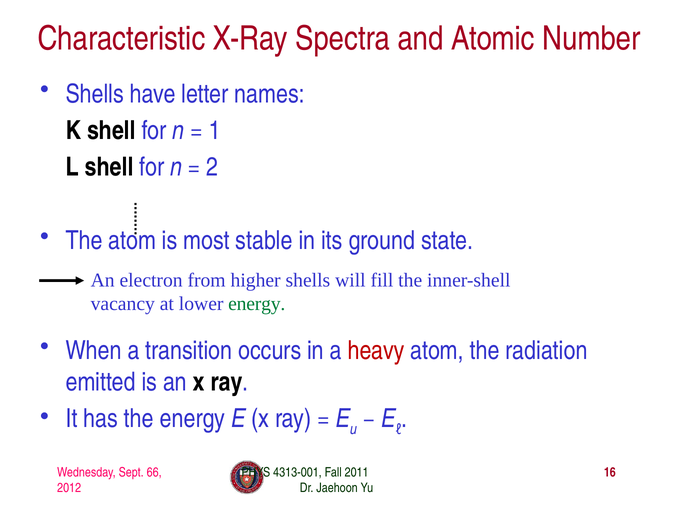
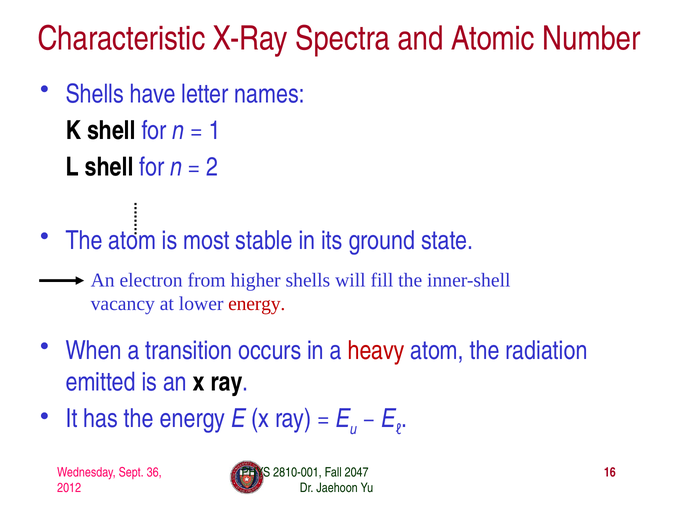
energy at (257, 304) colour: green -> red
66: 66 -> 36
4313-001: 4313-001 -> 2810-001
2011: 2011 -> 2047
